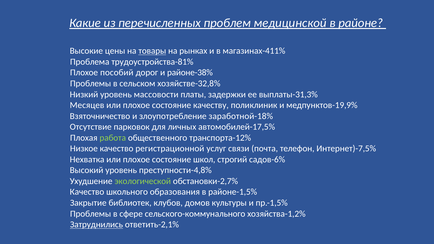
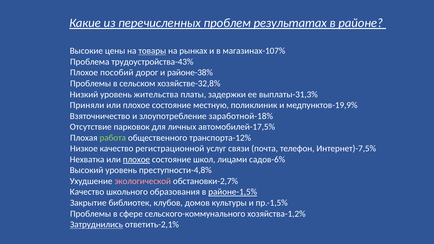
медицинской: медицинской -> результатах
магазинах-411%: магазинах-411% -> магазинах-107%
трудоустройства-81%: трудоустройства-81% -> трудоустройства-43%
массовости: массовости -> жительства
Месяцев: Месяцев -> Приняли
качеству: качеству -> местную
плохое at (136, 160) underline: none -> present
строгий: строгий -> лицами
экологической colour: light green -> pink
районе-1,5% underline: none -> present
